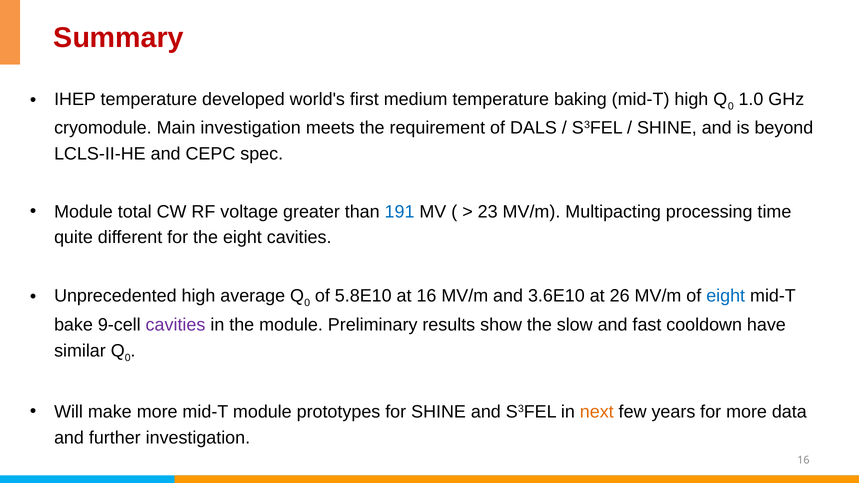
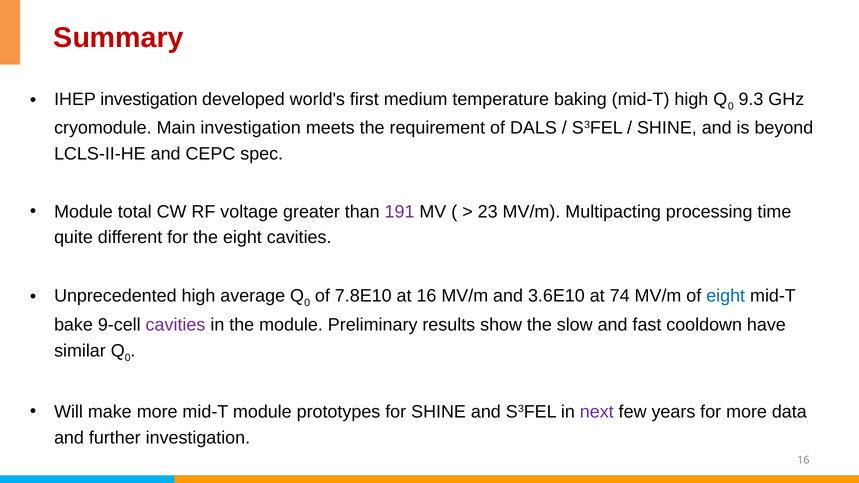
IHEP temperature: temperature -> investigation
1.0: 1.0 -> 9.3
191 colour: blue -> purple
5.8E10: 5.8E10 -> 7.8E10
26: 26 -> 74
next colour: orange -> purple
